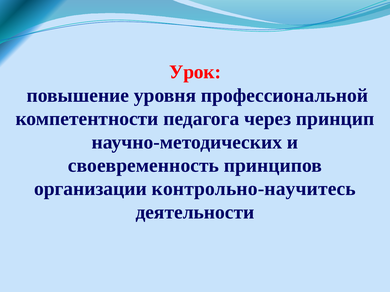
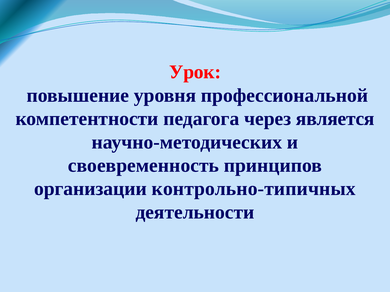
принцип: принцип -> является
контрольно-научитесь: контрольно-научитесь -> контрольно-типичных
